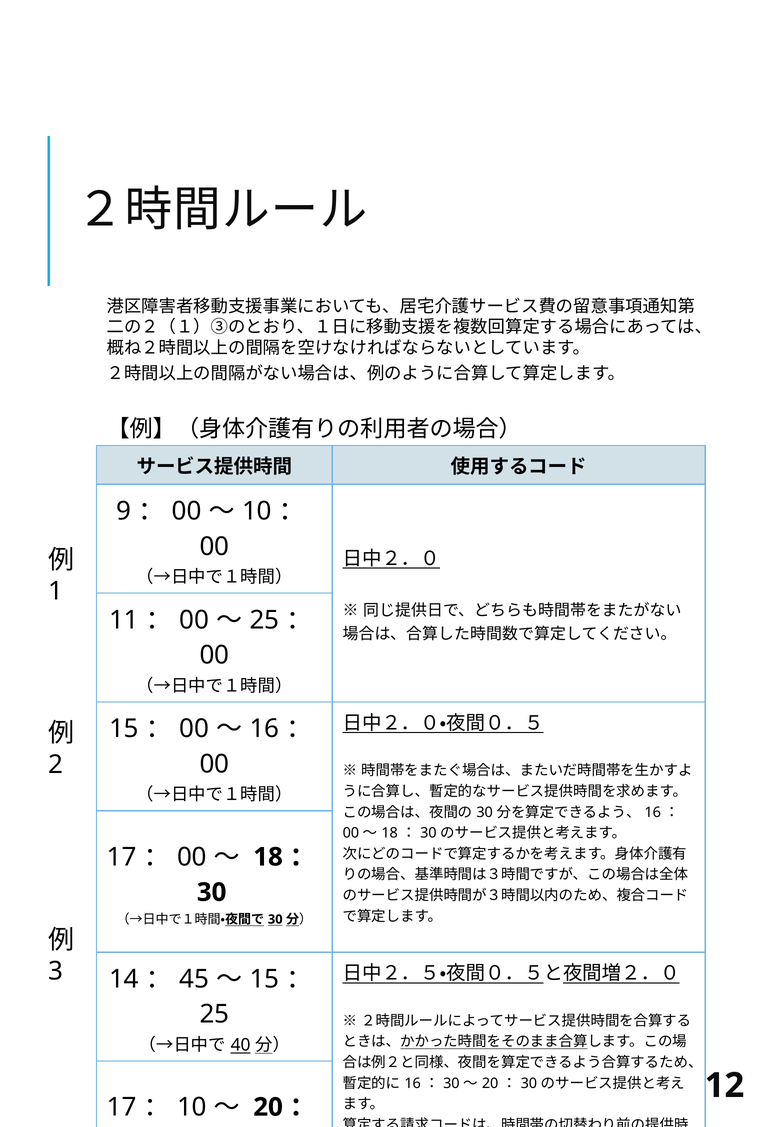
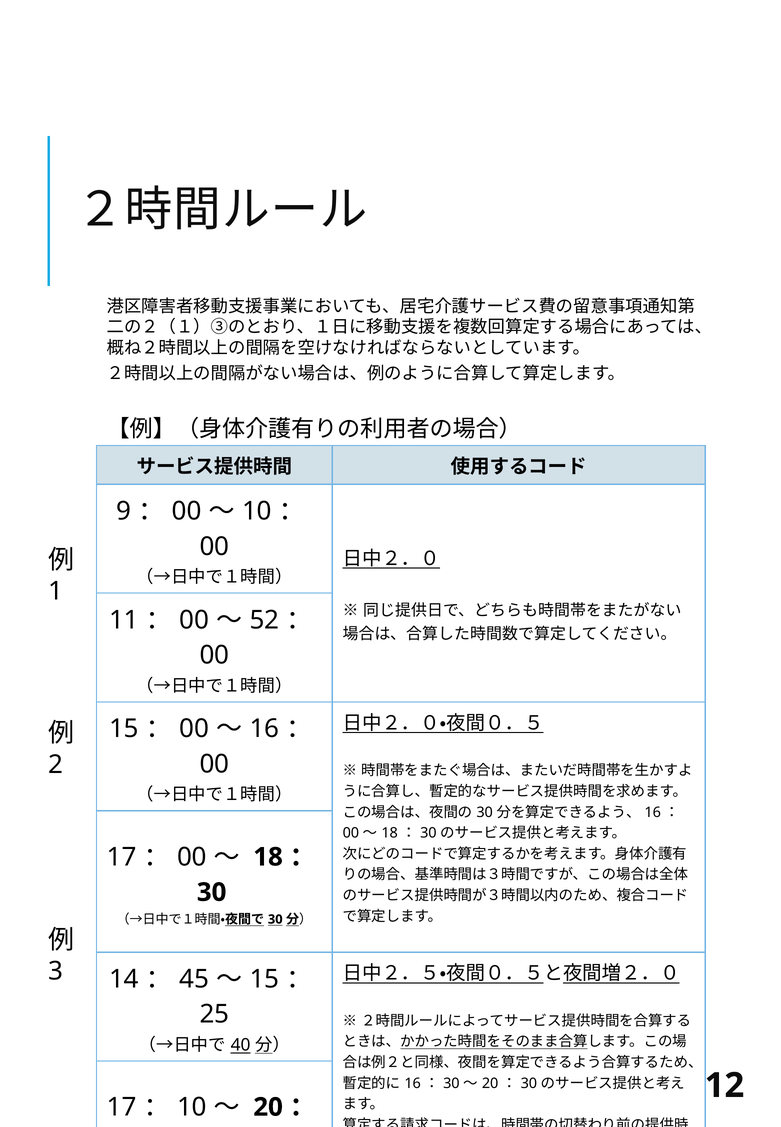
25 at (264, 621): 25 -> 52
